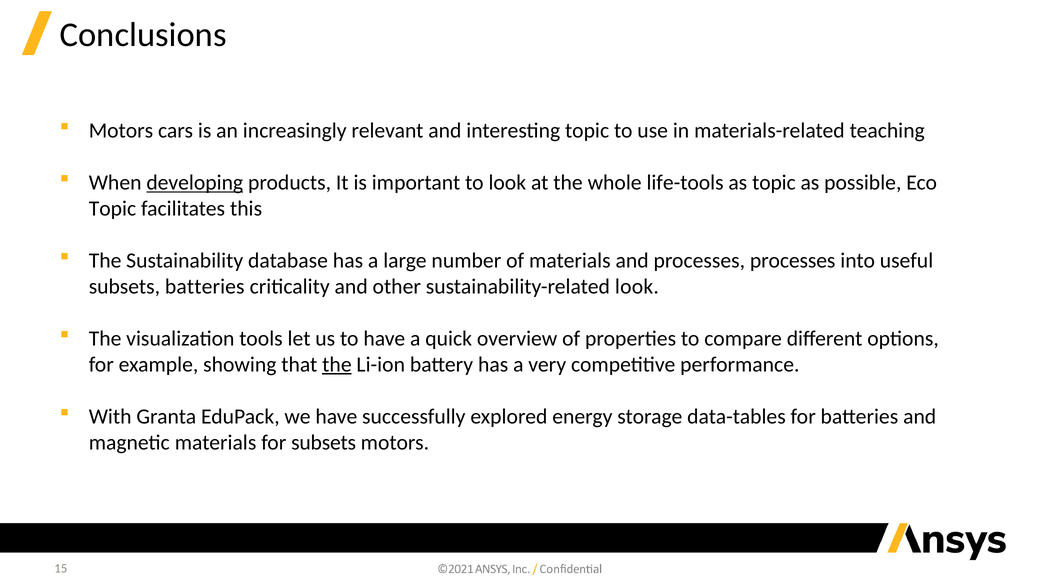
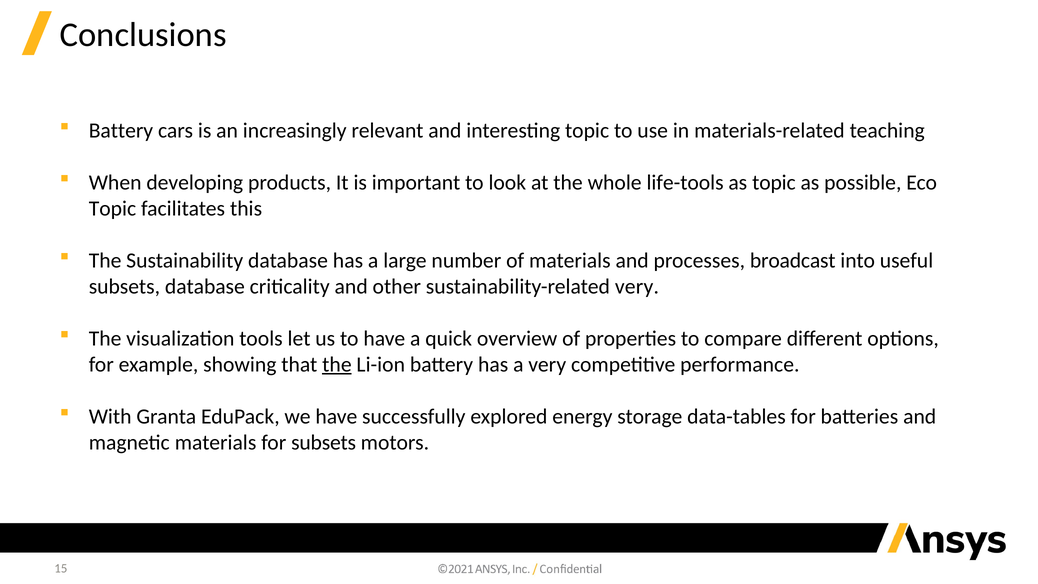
Motors at (121, 131): Motors -> Battery
developing underline: present -> none
processes processes: processes -> broadcast
subsets batteries: batteries -> database
sustainability-related look: look -> very
